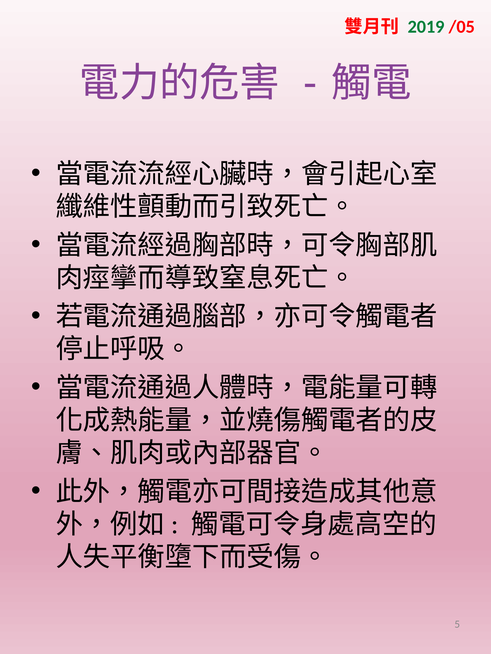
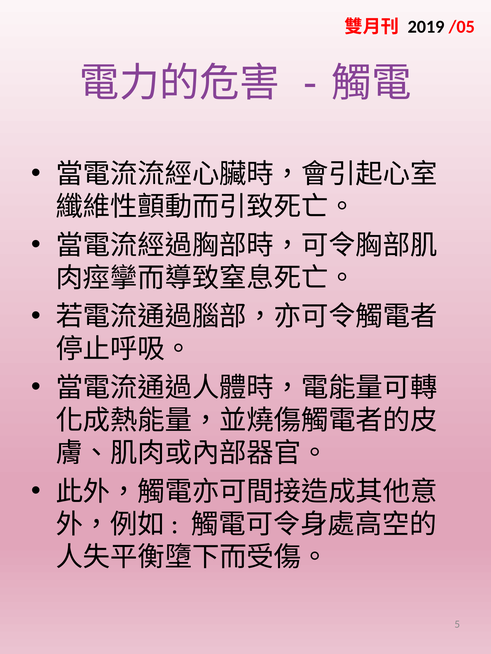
2019 colour: green -> black
